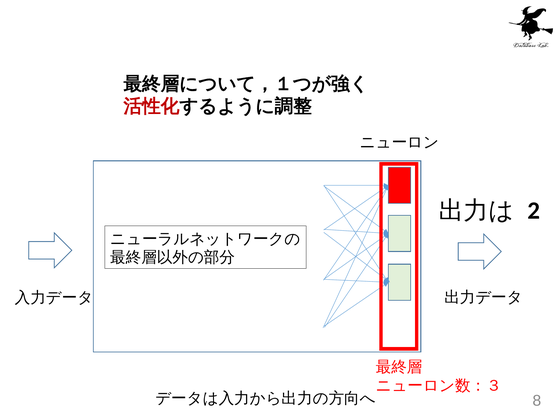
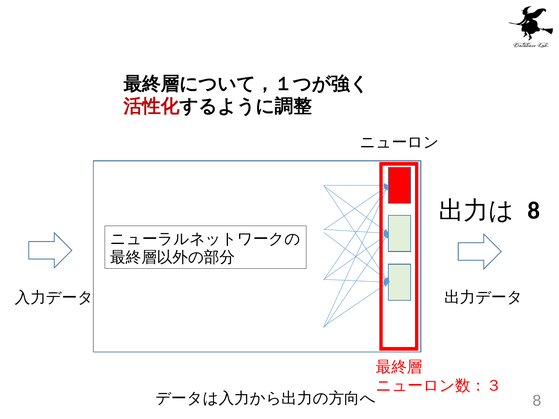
2 at (534, 211): 2 -> 8
